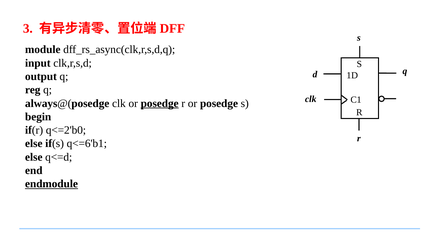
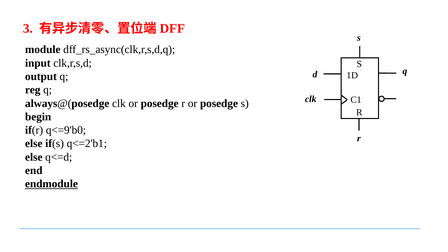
posedge at (160, 103) underline: present -> none
q<=2'b0: q<=2'b0 -> q<=9'b0
q<=6'b1: q<=6'b1 -> q<=2'b1
